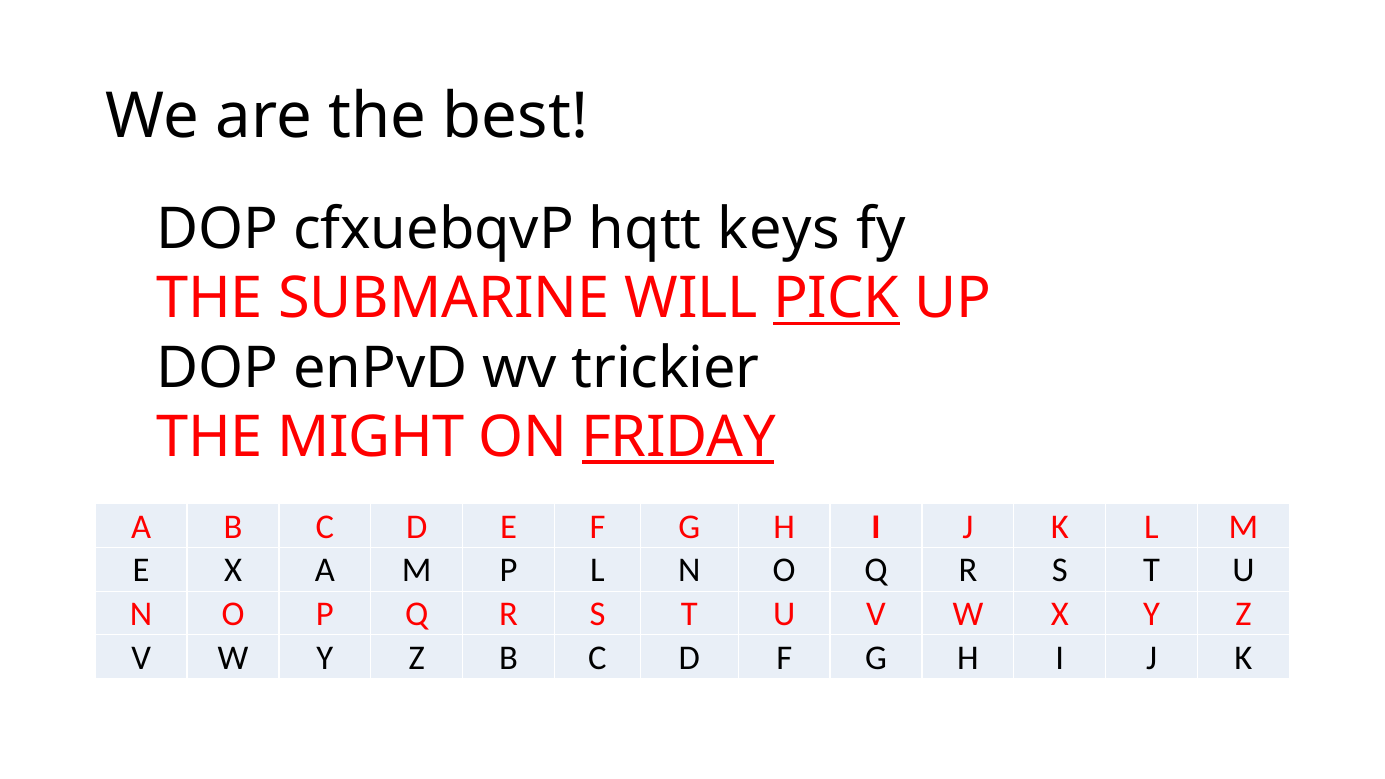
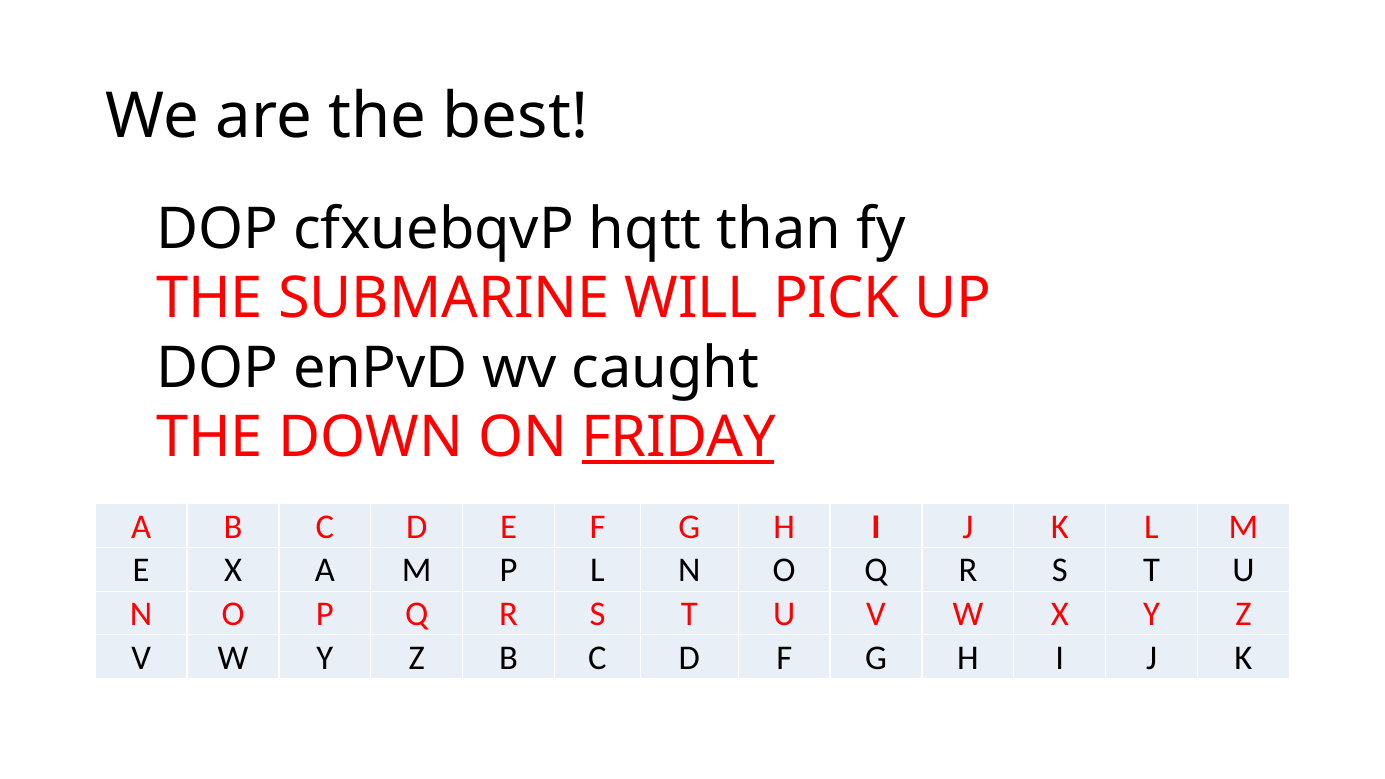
keys: keys -> than
PICK underline: present -> none
trickier: trickier -> caught
MIGHT: MIGHT -> DOWN
